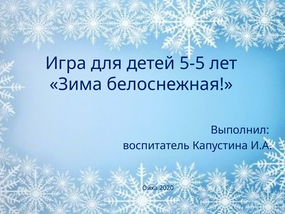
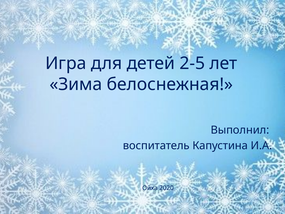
5-5: 5-5 -> 2-5
